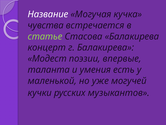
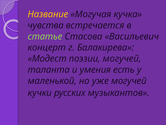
Название colour: white -> yellow
Стасова Балакирева: Балакирева -> Васильевич
поэзии впервые: впервые -> могучей
